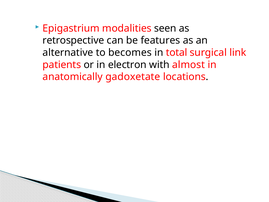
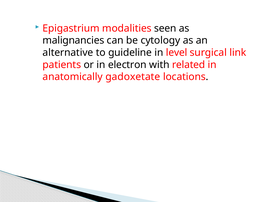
retrospective: retrospective -> malignancies
features: features -> cytology
becomes: becomes -> guideline
total: total -> level
almost: almost -> related
